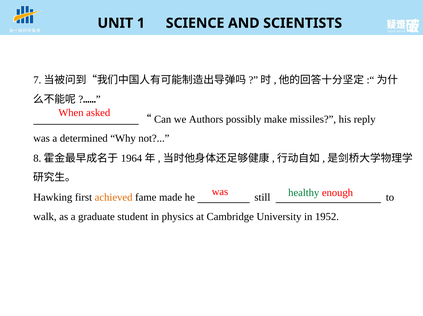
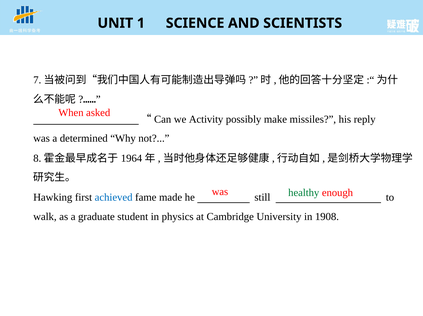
Authors: Authors -> Activity
achieved colour: orange -> blue
1952: 1952 -> 1908
